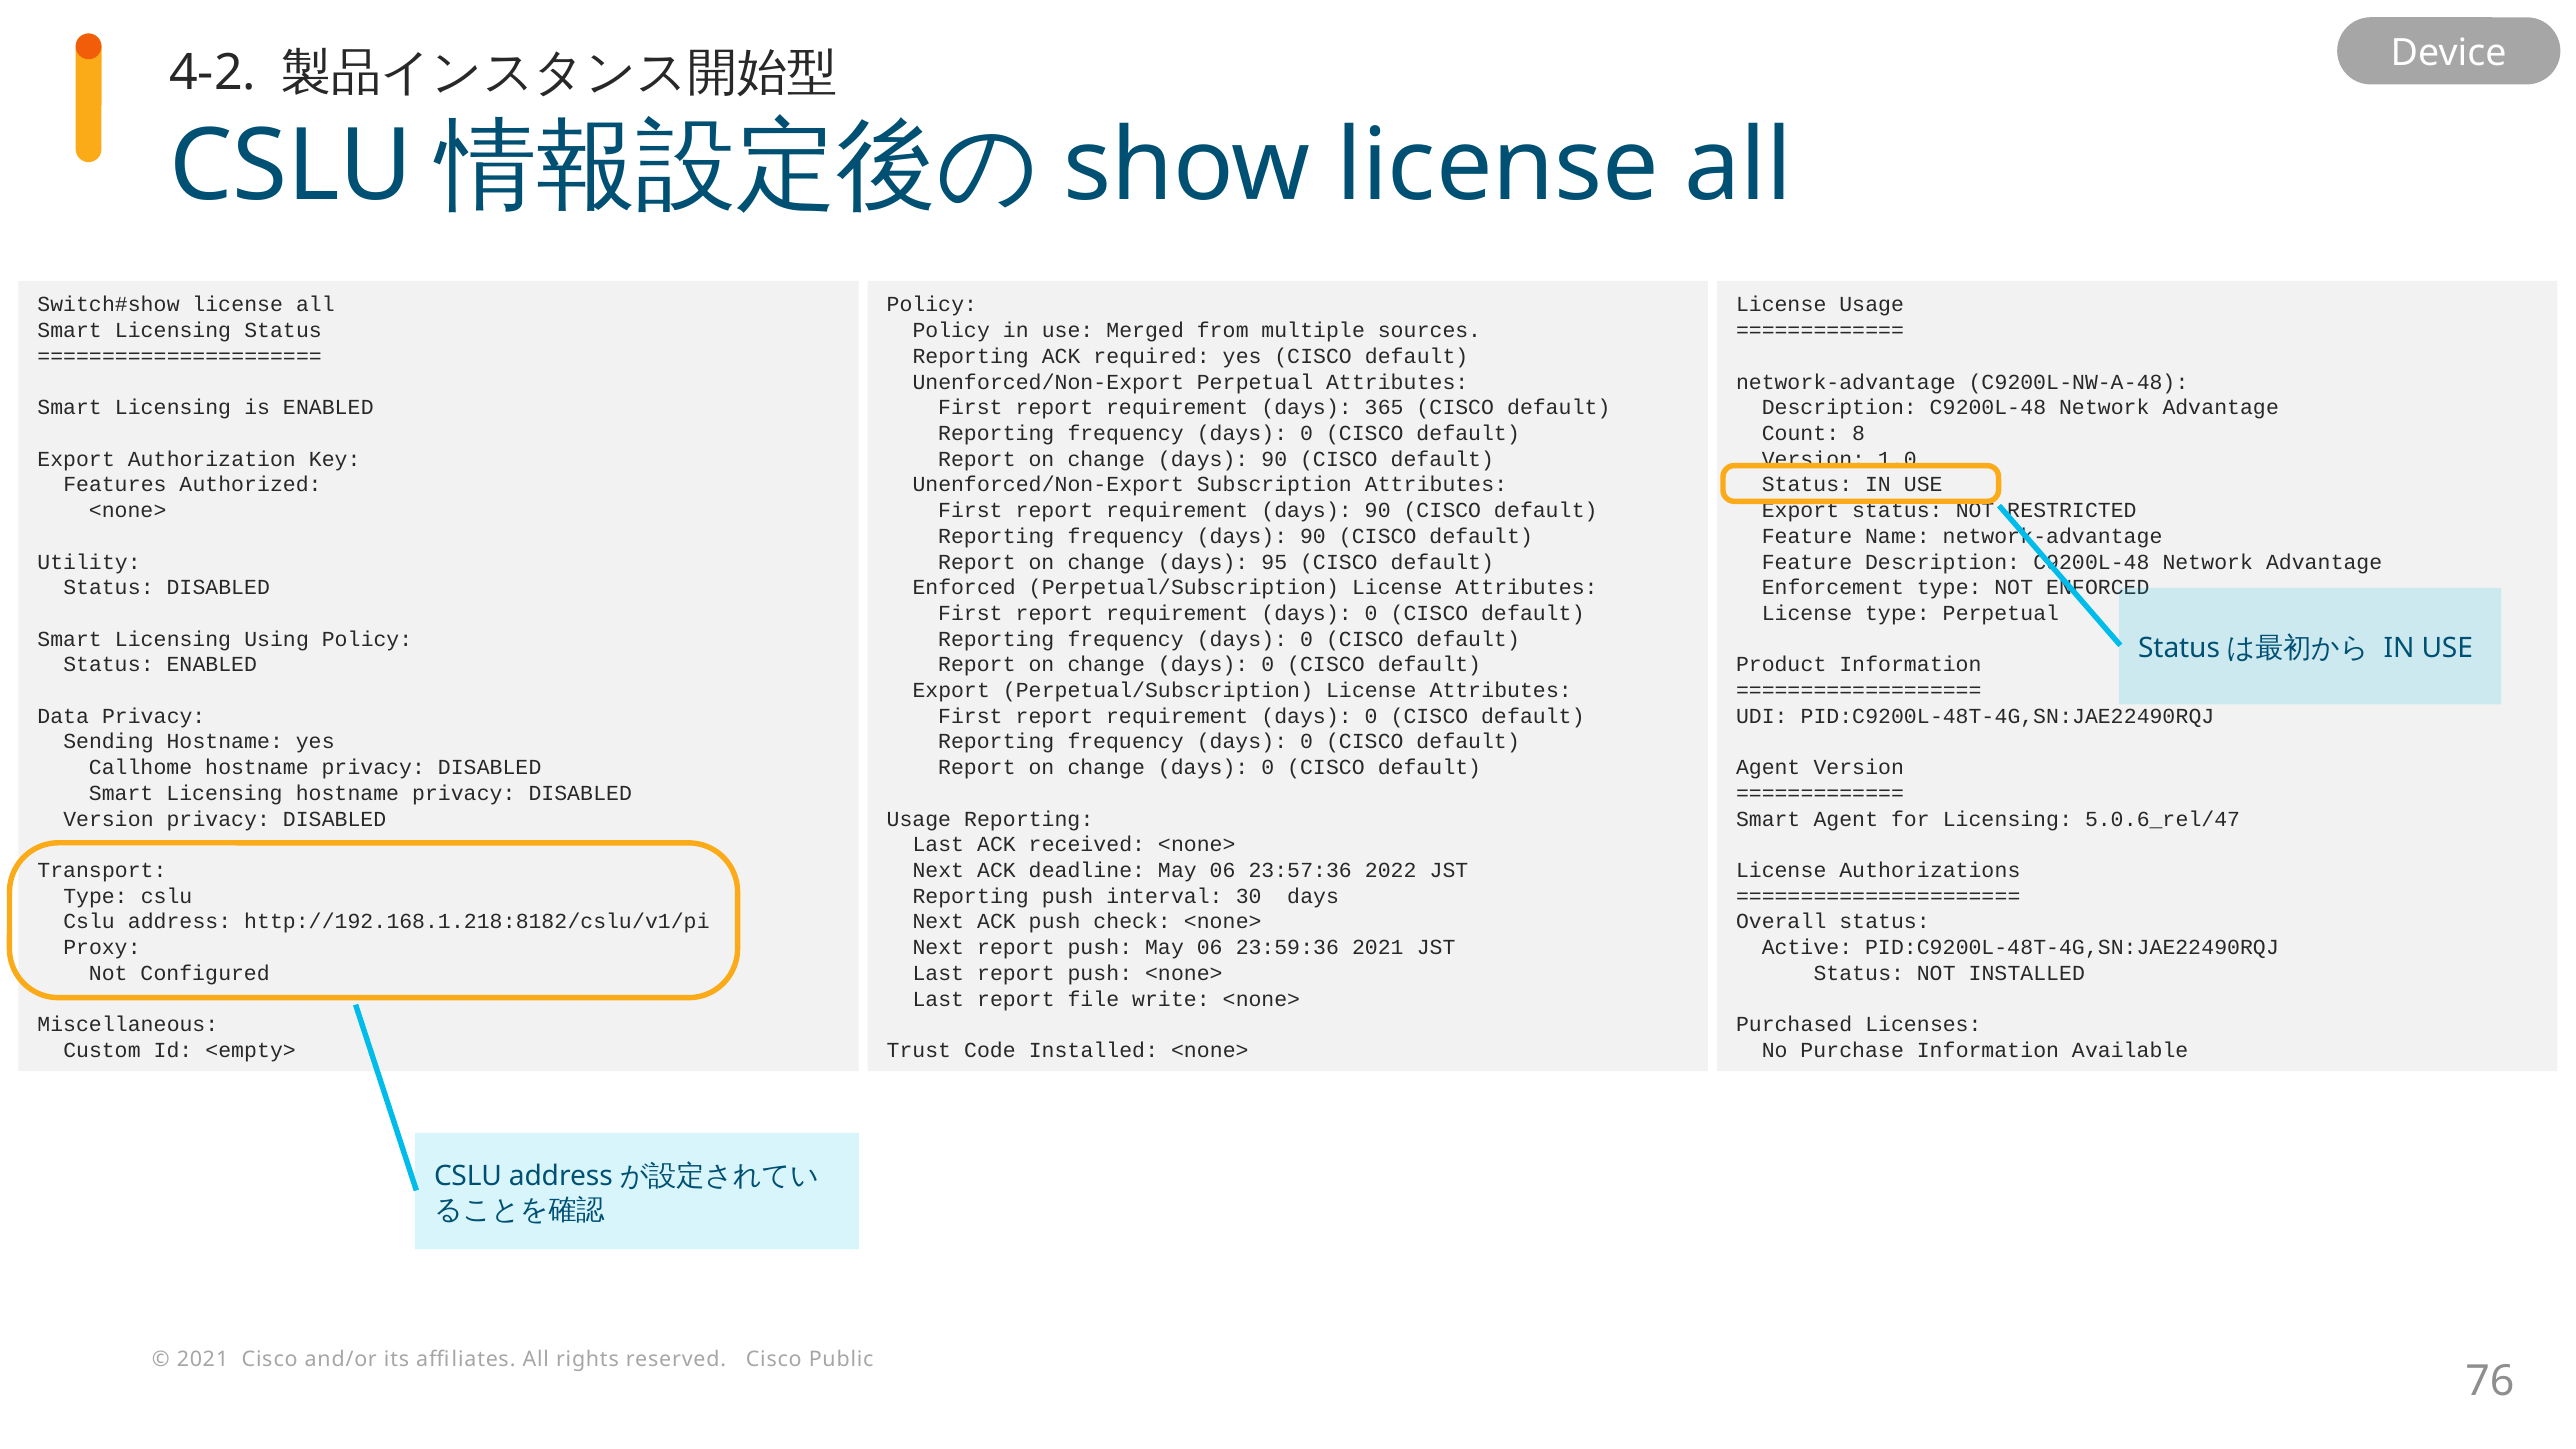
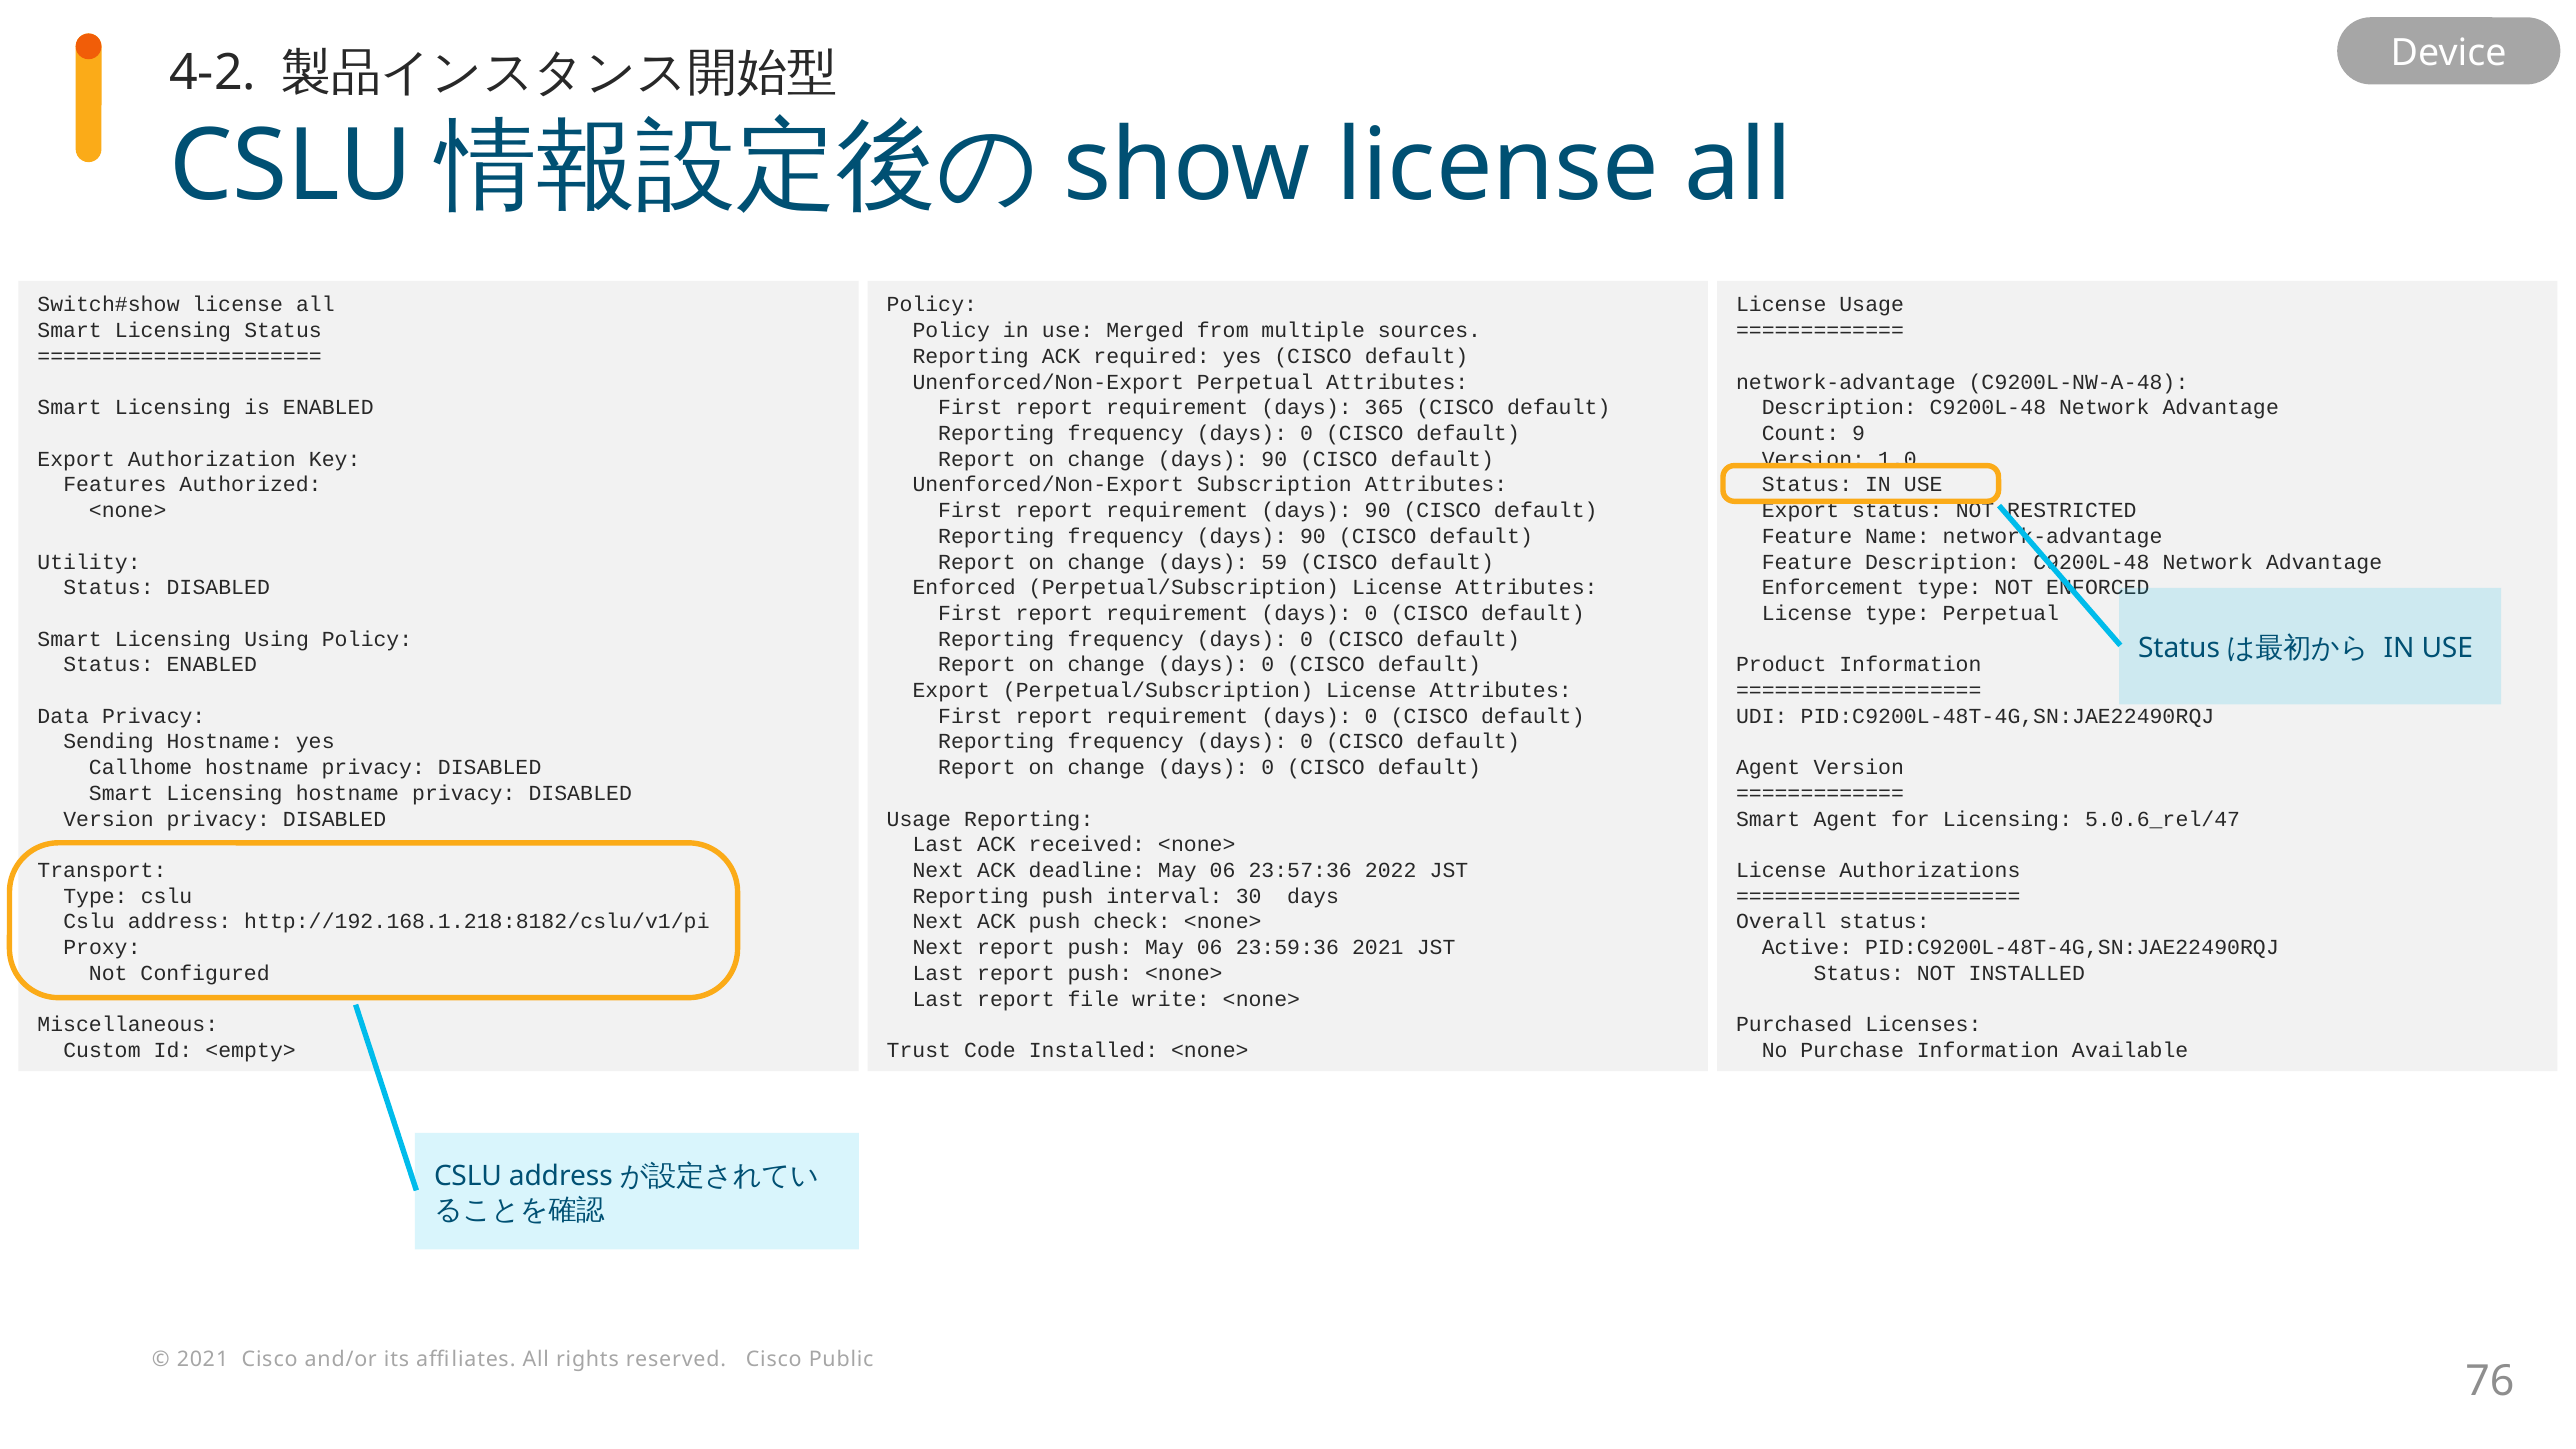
8: 8 -> 9
95: 95 -> 59
